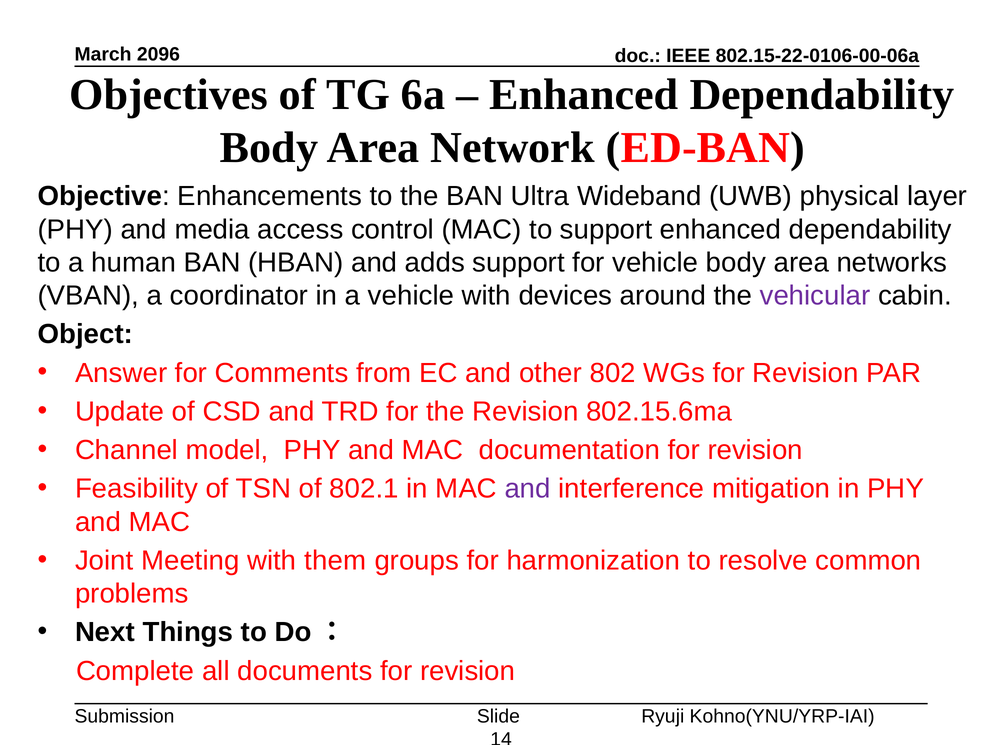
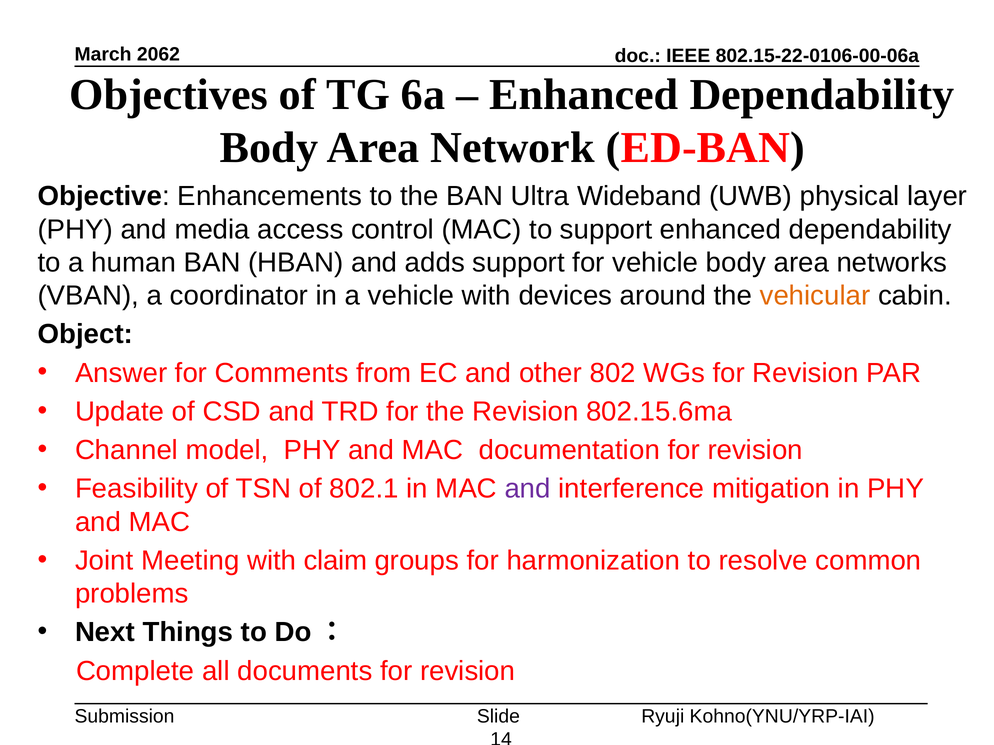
2096: 2096 -> 2062
vehicular colour: purple -> orange
them: them -> claim
